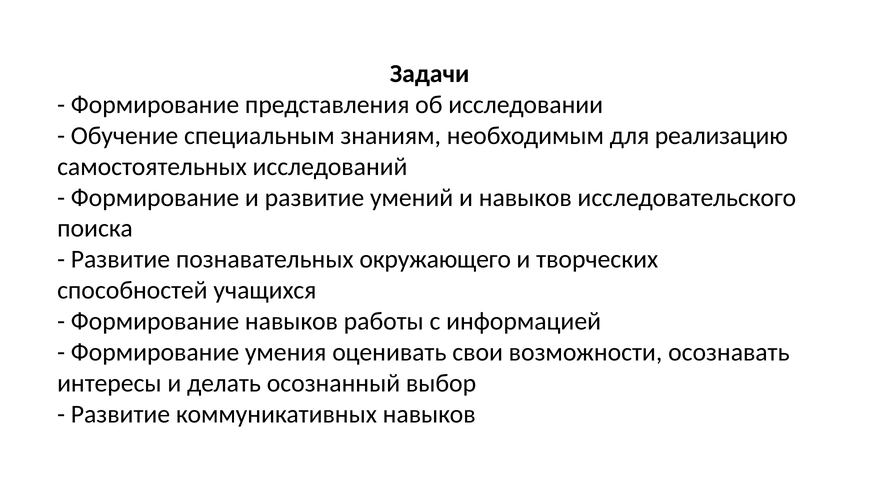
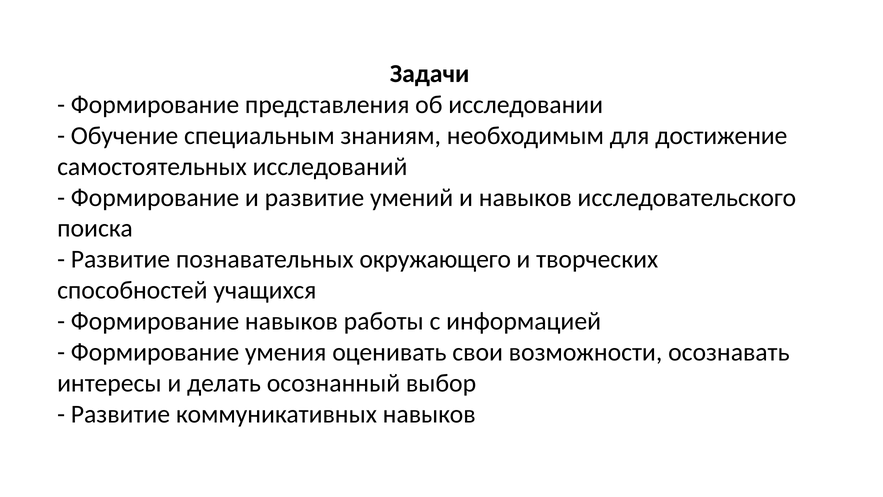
реализацию: реализацию -> достижение
